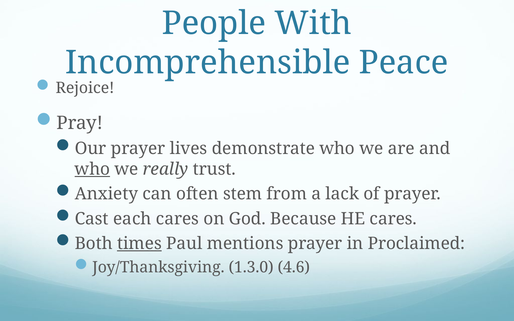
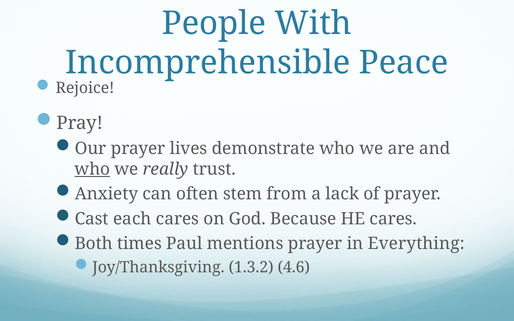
times underline: present -> none
Proclaimed: Proclaimed -> Everything
1.3.0: 1.3.0 -> 1.3.2
